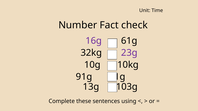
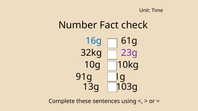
16g colour: purple -> blue
